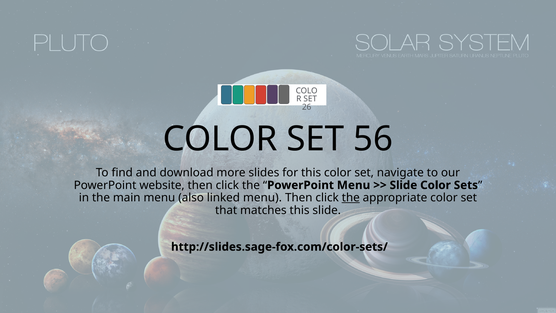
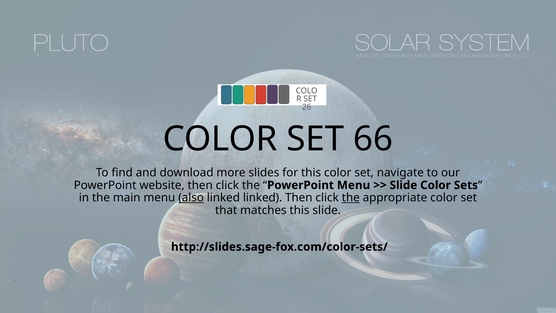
56: 56 -> 66
also underline: none -> present
linked menu: menu -> linked
